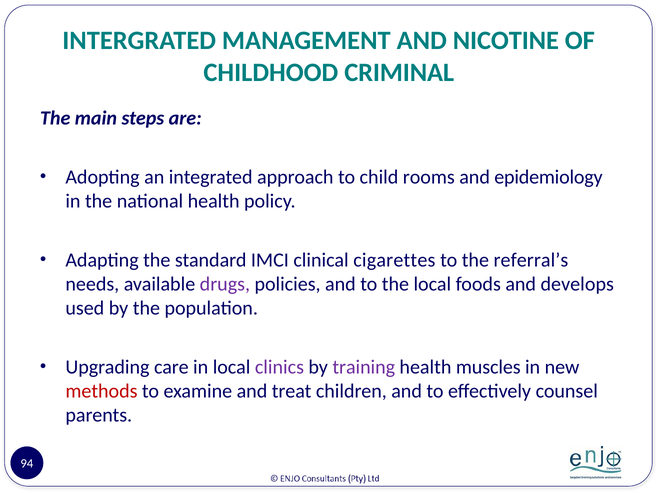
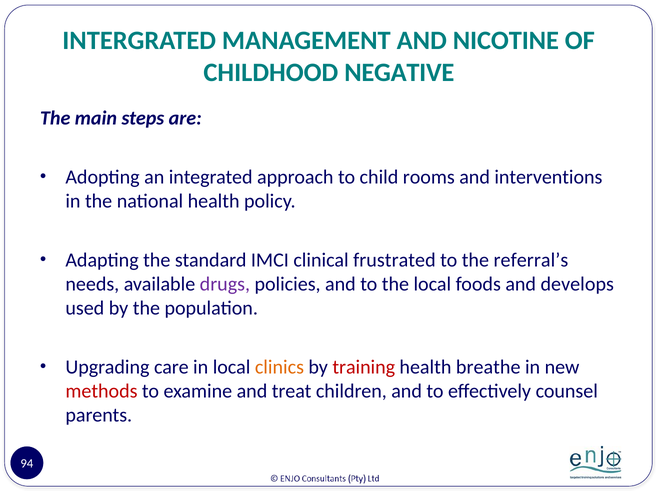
CRIMINAL: CRIMINAL -> NEGATIVE
epidemiology: epidemiology -> interventions
cigarettes: cigarettes -> frustrated
clinics colour: purple -> orange
training colour: purple -> red
muscles: muscles -> breathe
